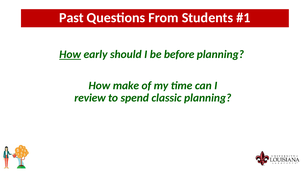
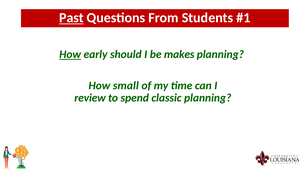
Past underline: none -> present
before: before -> makes
make: make -> small
